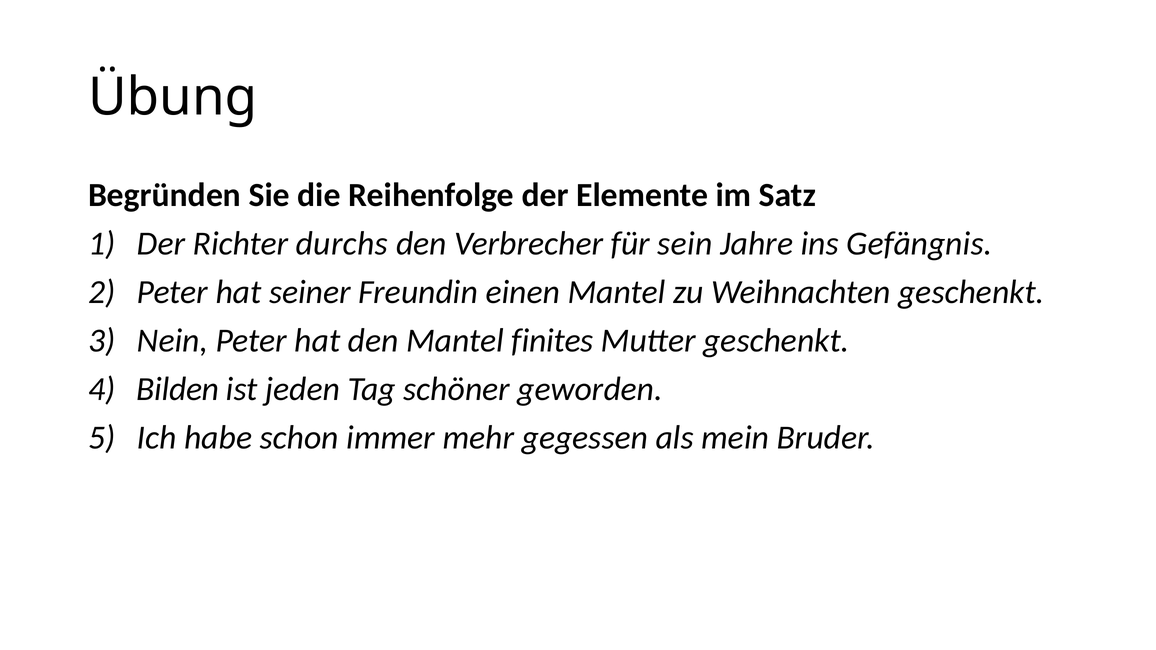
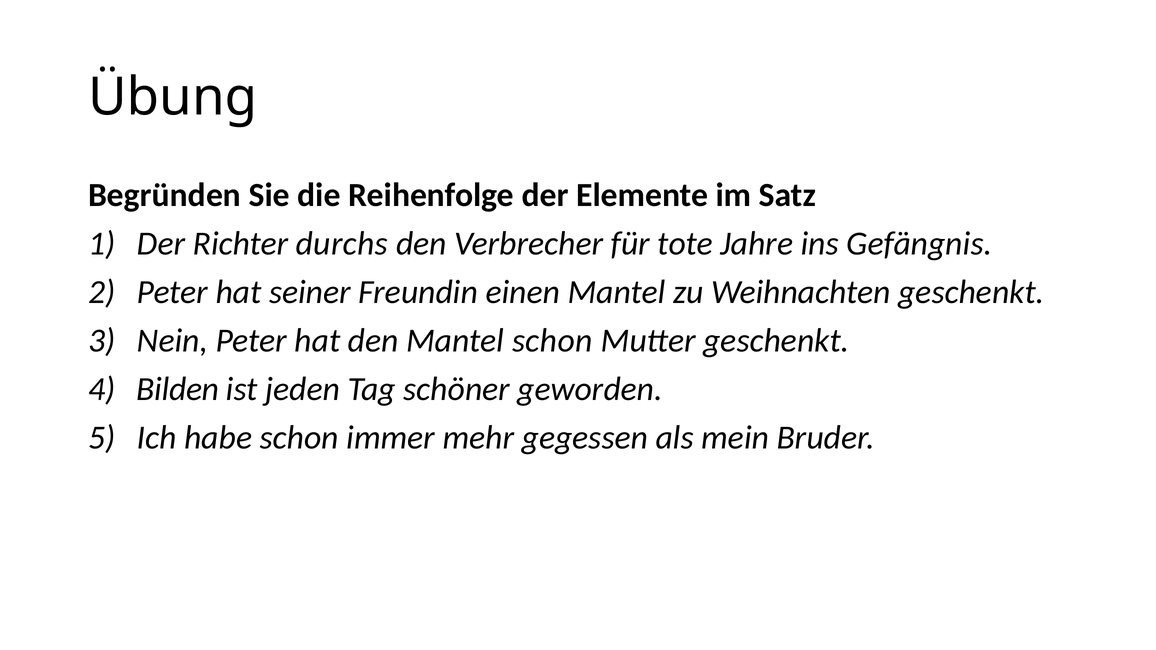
sein: sein -> tote
Mantel finites: finites -> schon
